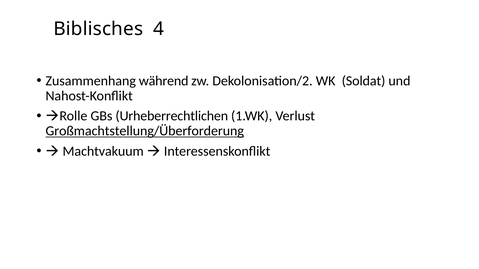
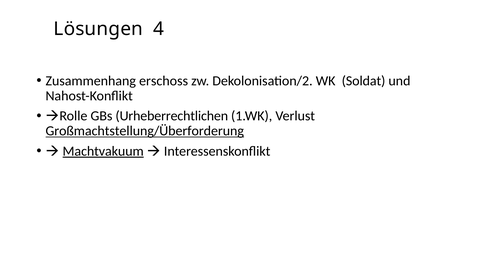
Biblisches: Biblisches -> Lösungen
während: während -> erschoss
Machtvakuum underline: none -> present
